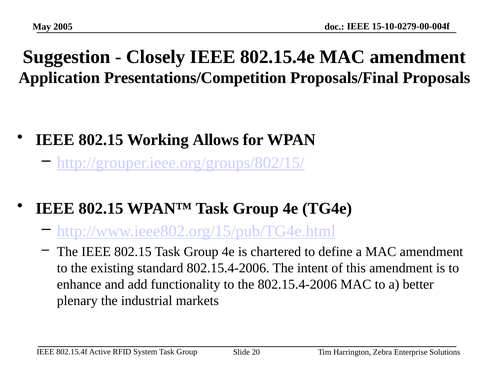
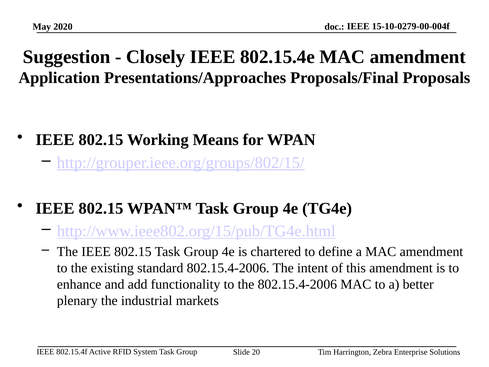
2005: 2005 -> 2020
Presentations/Competition: Presentations/Competition -> Presentations/Approaches
Allows: Allows -> Means
